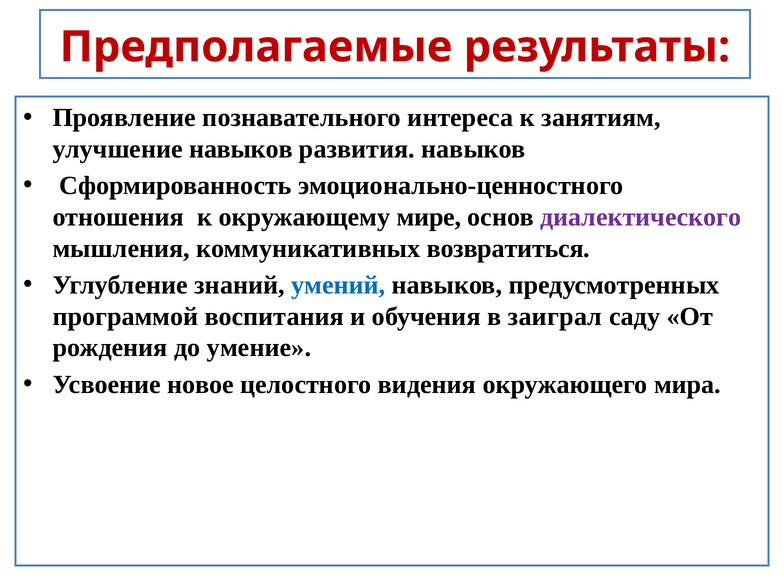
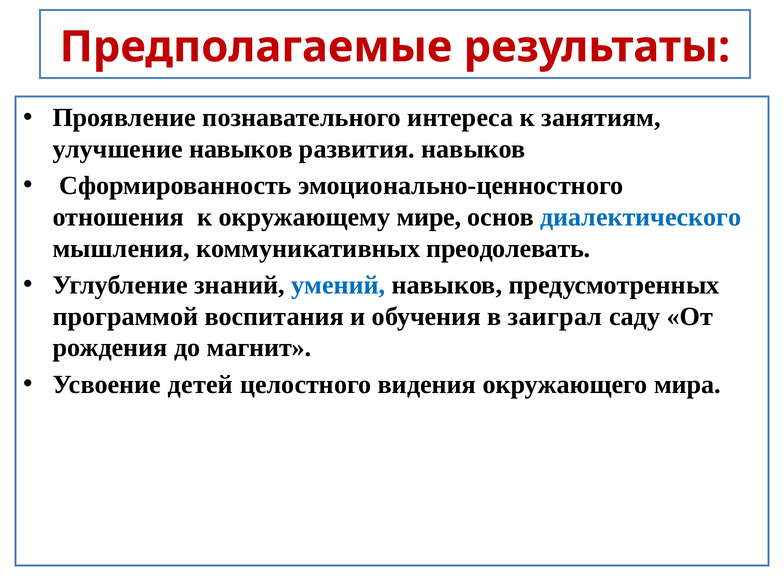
диалектического colour: purple -> blue
возвратиться: возвратиться -> преодолевать
умение: умение -> магнит
новое: новое -> детей
